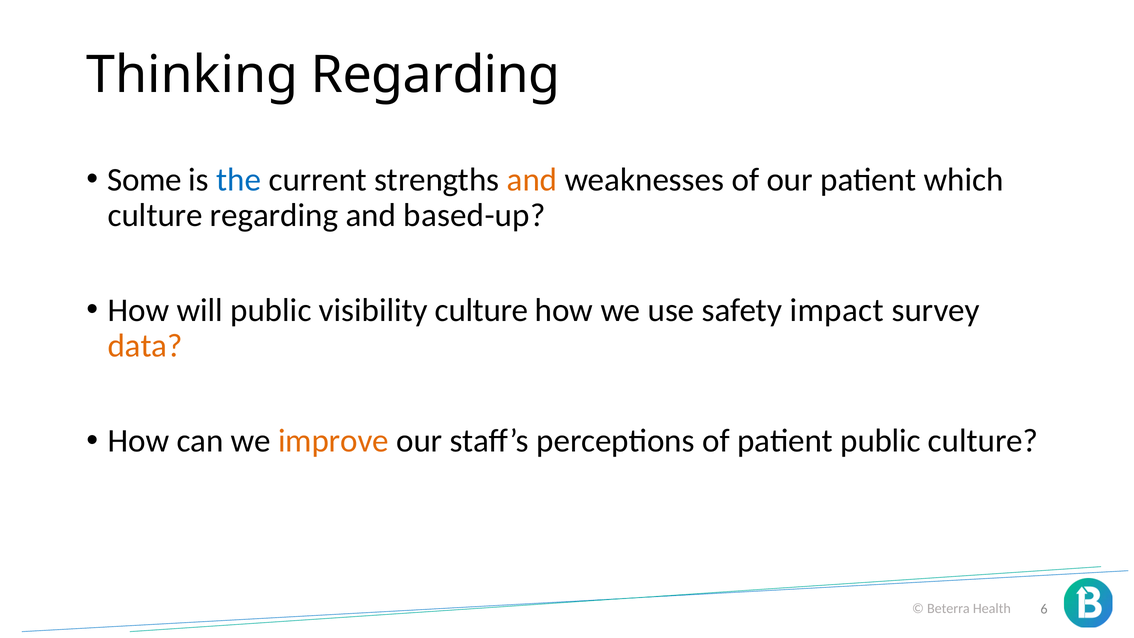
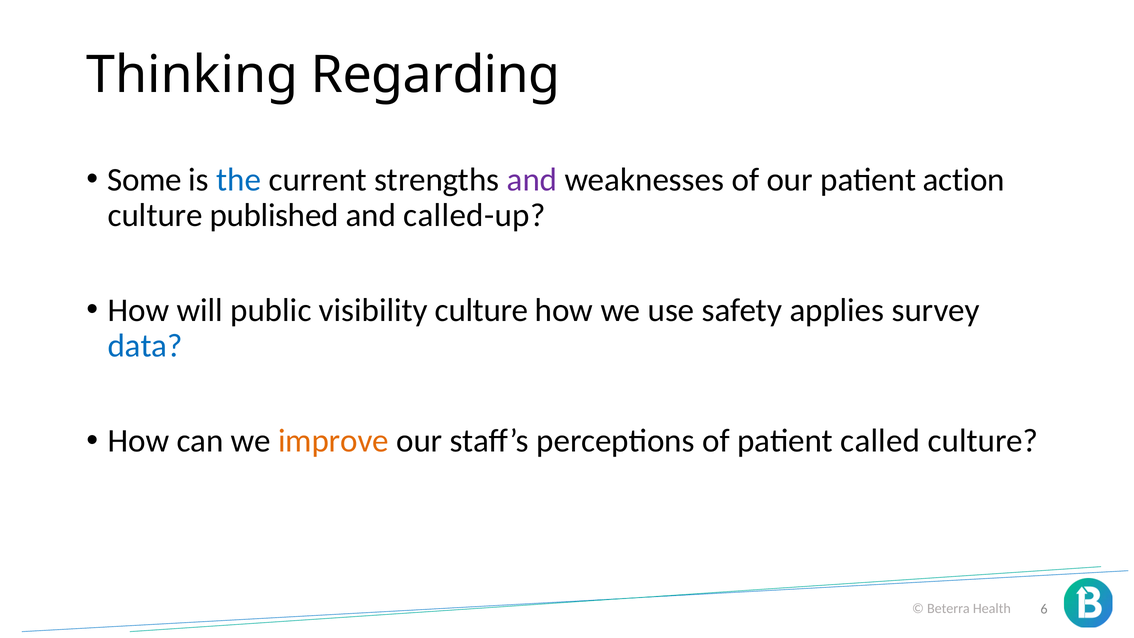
and at (532, 180) colour: orange -> purple
which: which -> action
culture regarding: regarding -> published
based-up: based-up -> called-up
impact: impact -> applies
data colour: orange -> blue
patient public: public -> called
